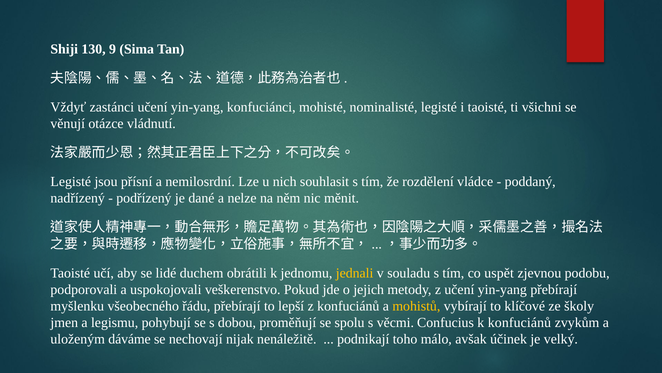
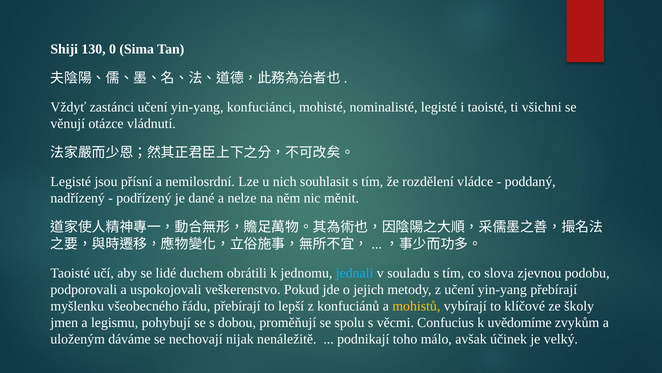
9: 9 -> 0
jednali colour: yellow -> light blue
uspět: uspět -> slova
k konfuciánů: konfuciánů -> uvědomíme
